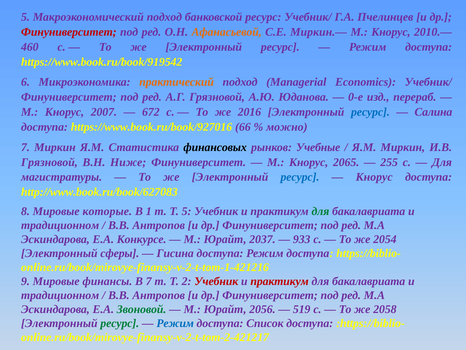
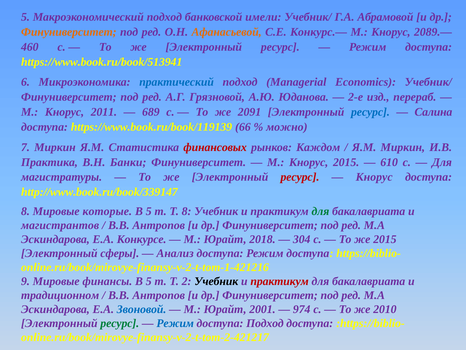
банковской ресурс: ресурс -> имели
Пчелинцев: Пчелинцев -> Абрамовой
Финуниверситет at (69, 32) colour: red -> orange
Миркин.—: Миркин.— -> Конкурс.—
2010.—: 2010.— -> 2089.—
https://www.book.ru/book/919542: https://www.book.ru/book/919542 -> https://www.book.ru/book/513941
практический colour: orange -> blue
0-е: 0-е -> 2-е
2007: 2007 -> 2011
672: 672 -> 689
2016: 2016 -> 2091
https://www.book.ru/book/927016: https://www.book.ru/book/927016 -> https://www.book.ru/book/119139
финансовых colour: black -> red
Учебные: Учебные -> Каждом
Грязновой at (49, 162): Грязновой -> Практика
Ниже: Ниже -> Банки
Кнорус 2065: 2065 -> 2015
255: 255 -> 610
ресурс at (300, 177) colour: blue -> red
http://www.book.ru/book/627083: http://www.book.ru/book/627083 -> http://www.book.ru/book/339147
1 at (149, 211): 1 -> 5
Т 5: 5 -> 8
традиционном at (60, 225): традиционном -> магистрантов
2037: 2037 -> 2018
933: 933 -> 304
же 2054: 2054 -> 2015
Гисина: Гисина -> Анализ
финансы В 7: 7 -> 5
Учебник at (216, 281) colour: red -> black
Звоновой colour: green -> blue
2056: 2056 -> 2001
519: 519 -> 974
2058: 2058 -> 2010
доступа Список: Список -> Подход
